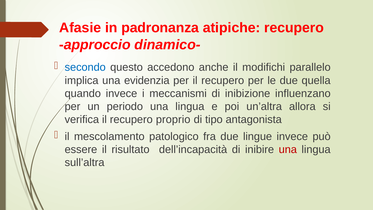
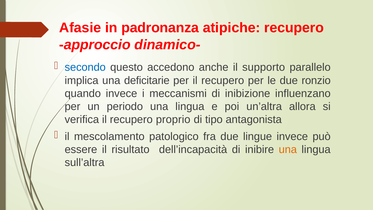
modifichi: modifichi -> supporto
evidenzia: evidenzia -> deficitarie
quella: quella -> ronzio
una at (288, 149) colour: red -> orange
